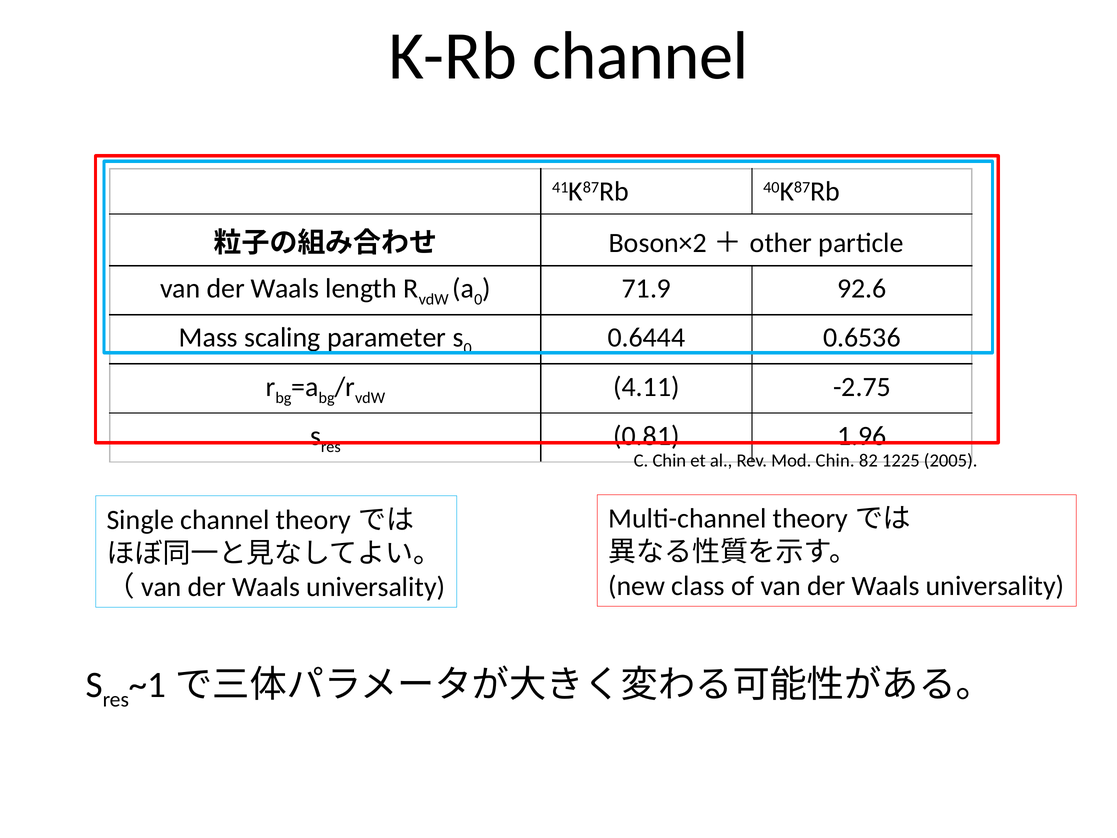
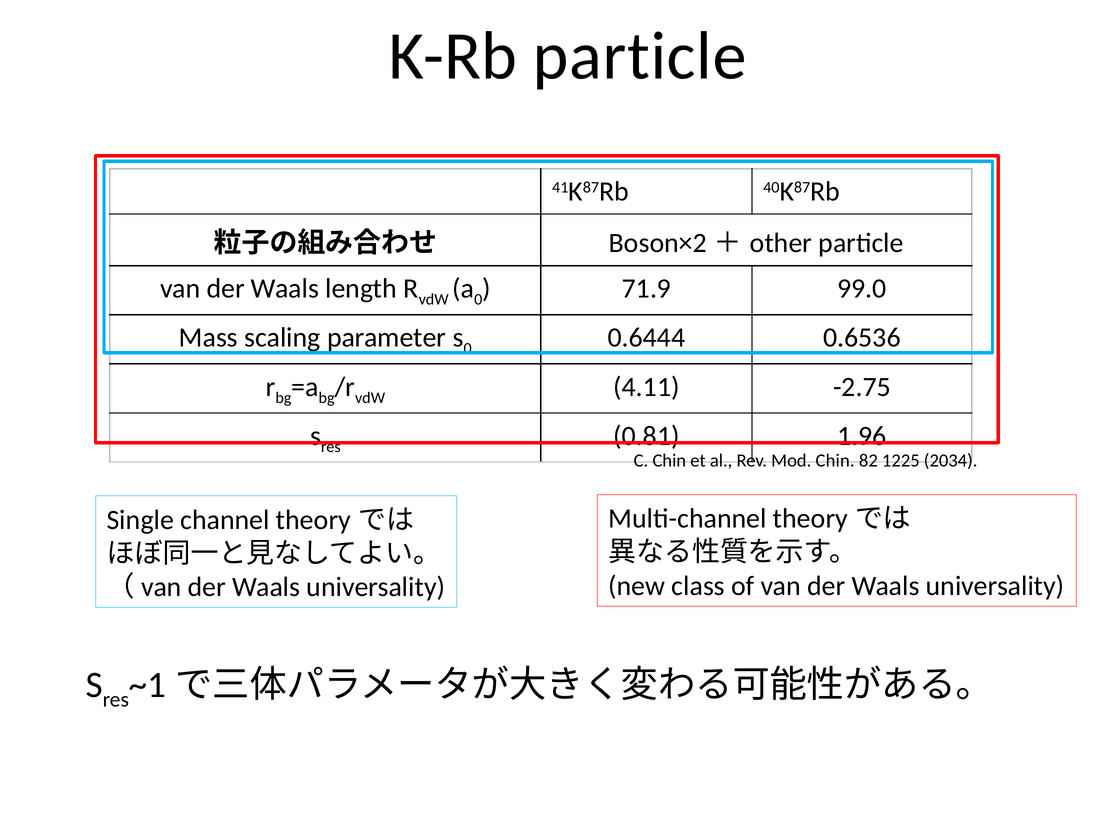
K-Rb channel: channel -> particle
92.6: 92.6 -> 99.0
2005: 2005 -> 2034
